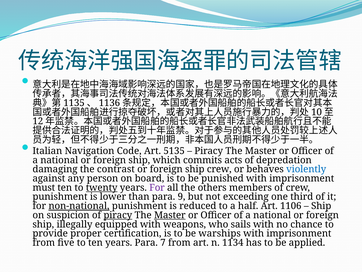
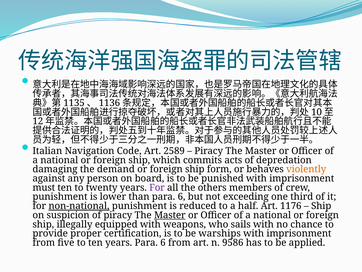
5135: 5135 -> 2589
contrast: contrast -> demand
ship crew: crew -> form
violently colour: blue -> orange
twenty underline: present -> none
than para 9: 9 -> 6
1106: 1106 -> 1176
piracy at (118, 215) underline: present -> none
years Para 7: 7 -> 6
1134: 1134 -> 9586
